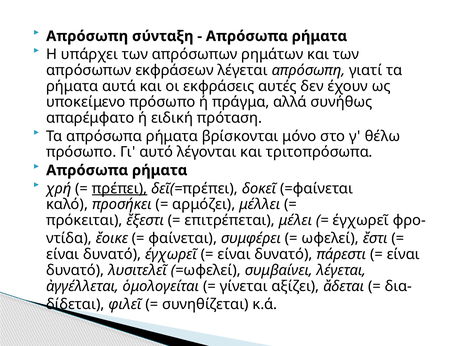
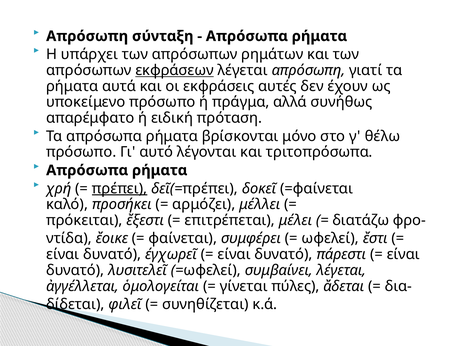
εκφράσεων underline: none -> present
έγχωρεῖ at (361, 221): έγχωρεῖ -> διατάζω
αξίζει: αξίζει -> πύλες
